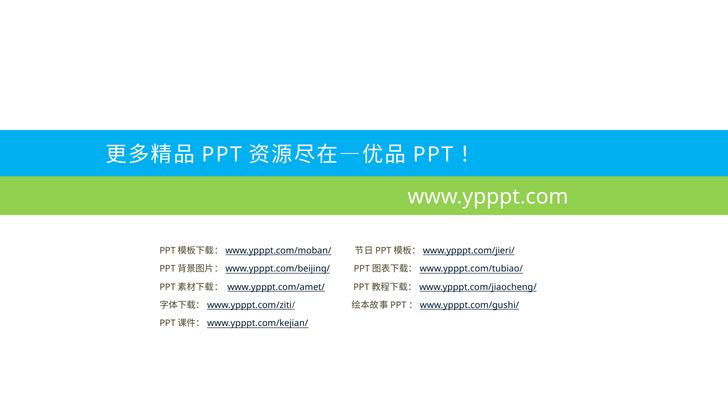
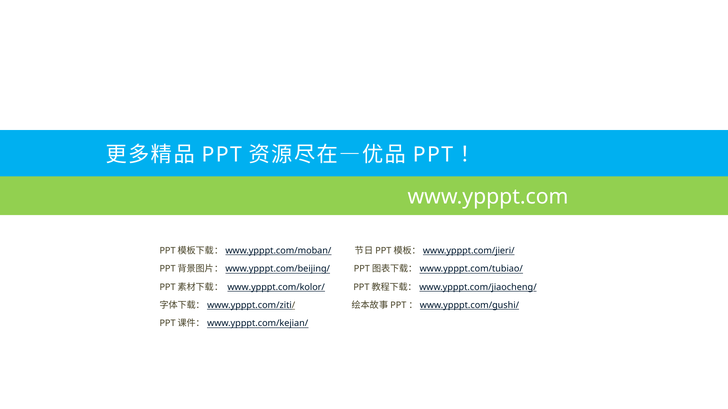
www.ypppt.com/amet/: www.ypppt.com/amet/ -> www.ypppt.com/kolor/
